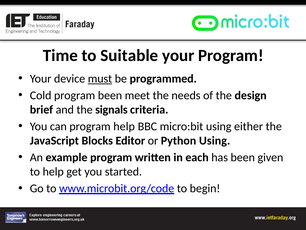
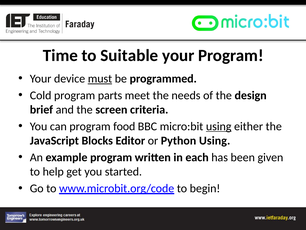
program been: been -> parts
signals: signals -> screen
program help: help -> food
using at (219, 126) underline: none -> present
